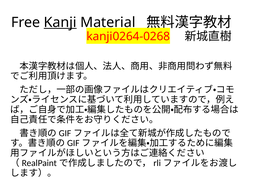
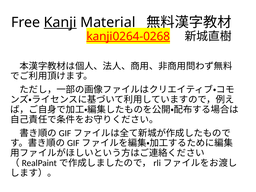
kanji0264-0268 underline: none -> present
